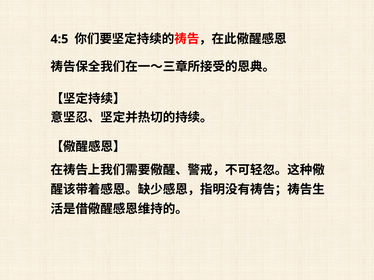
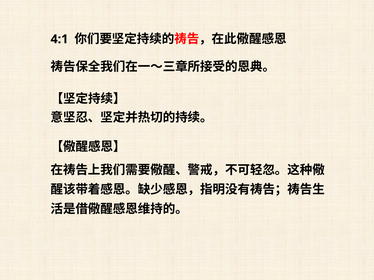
4:5: 4:5 -> 4:1
